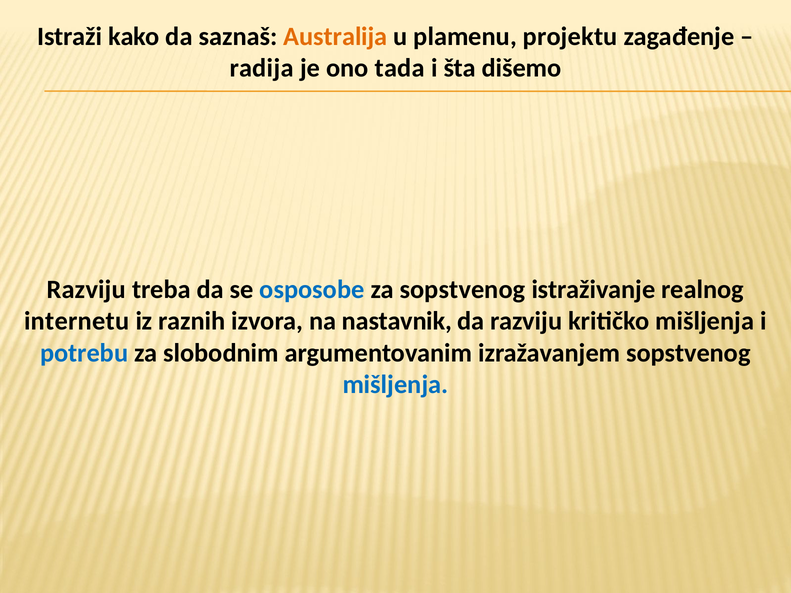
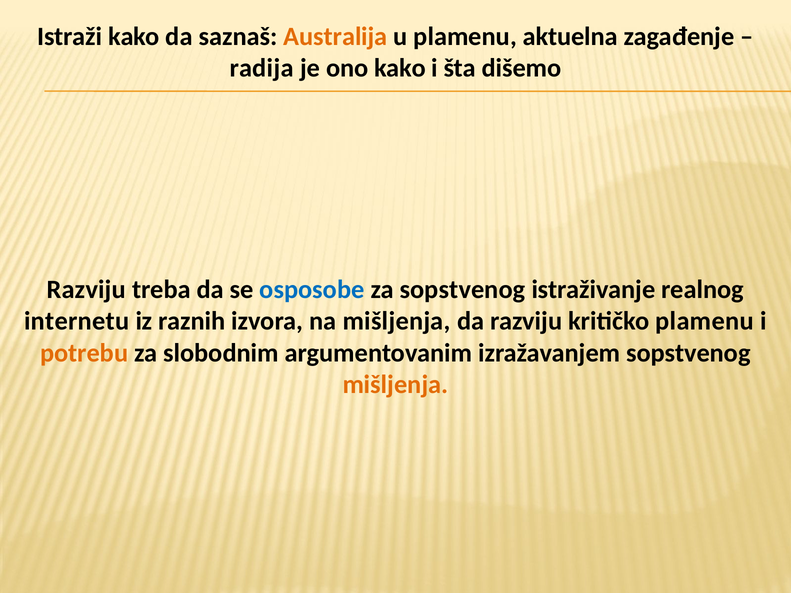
projektu: projektu -> aktuelna
ono tada: tada -> kako
na nastavnik: nastavnik -> mišljenja
kritičko mišljenja: mišljenja -> plamenu
potrebu colour: blue -> orange
mišljenja at (395, 385) colour: blue -> orange
